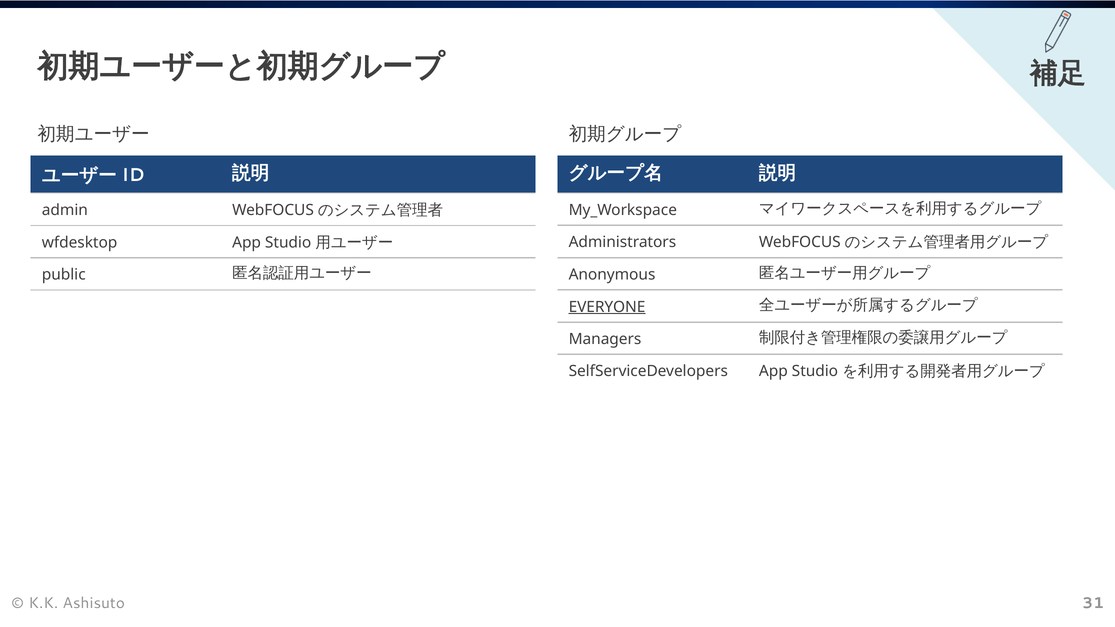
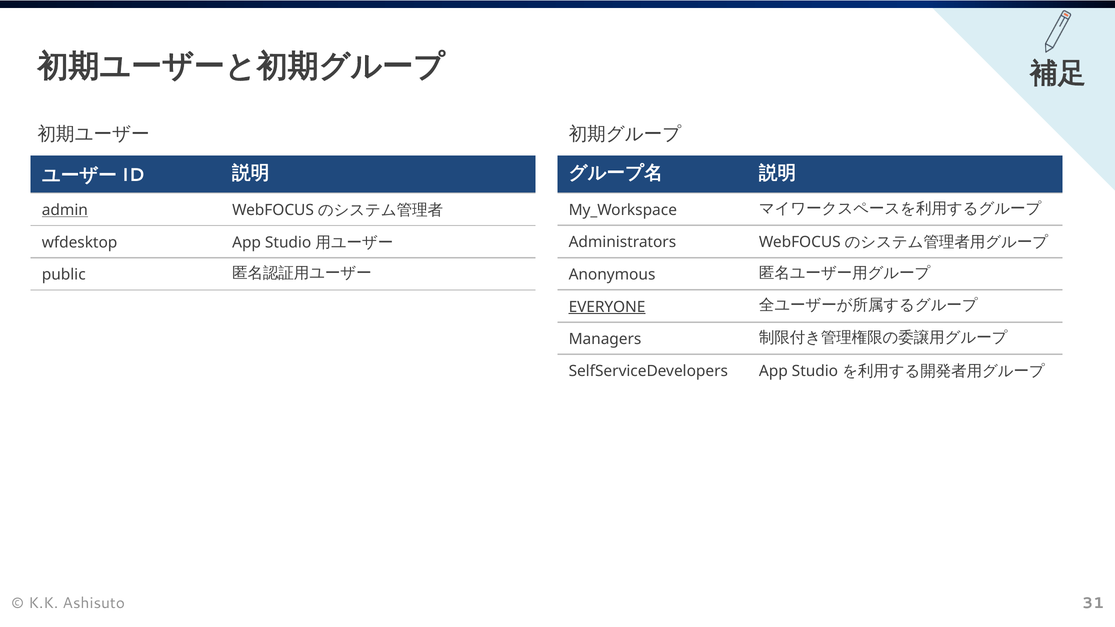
admin underline: none -> present
